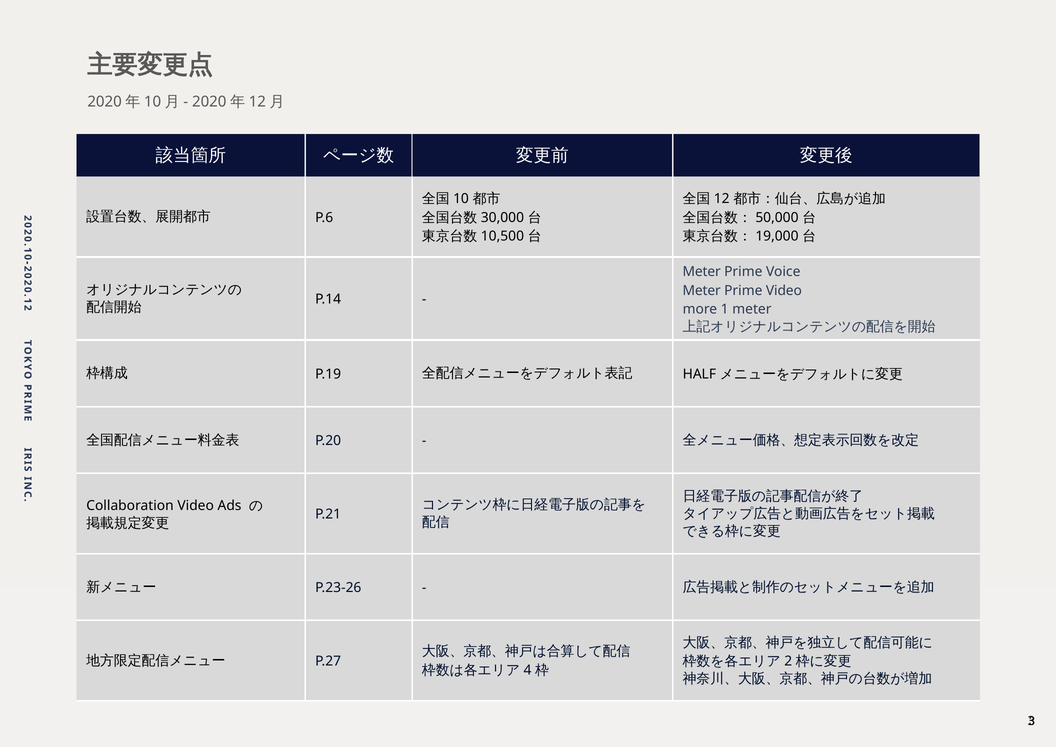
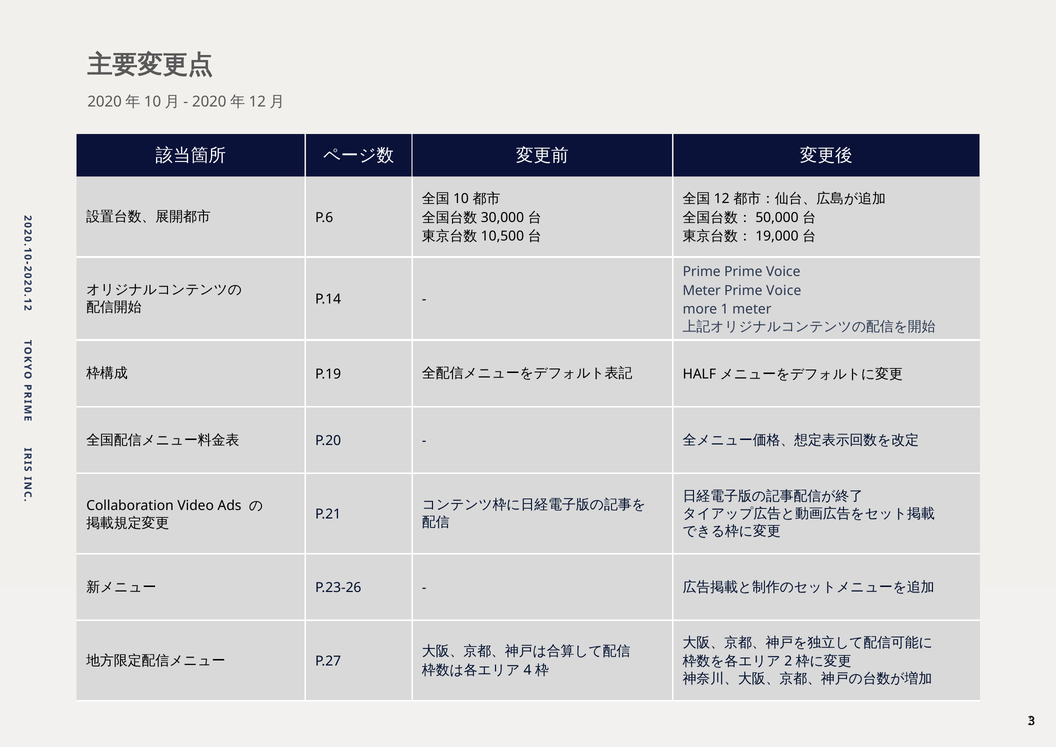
Meter at (702, 272): Meter -> Prime
Video at (784, 290): Video -> Voice
